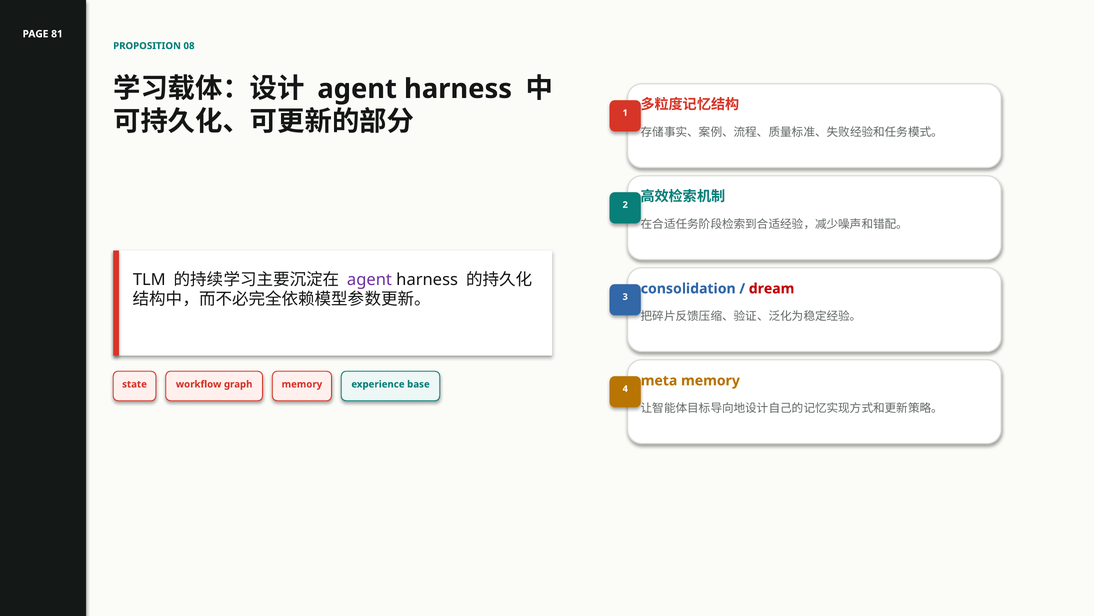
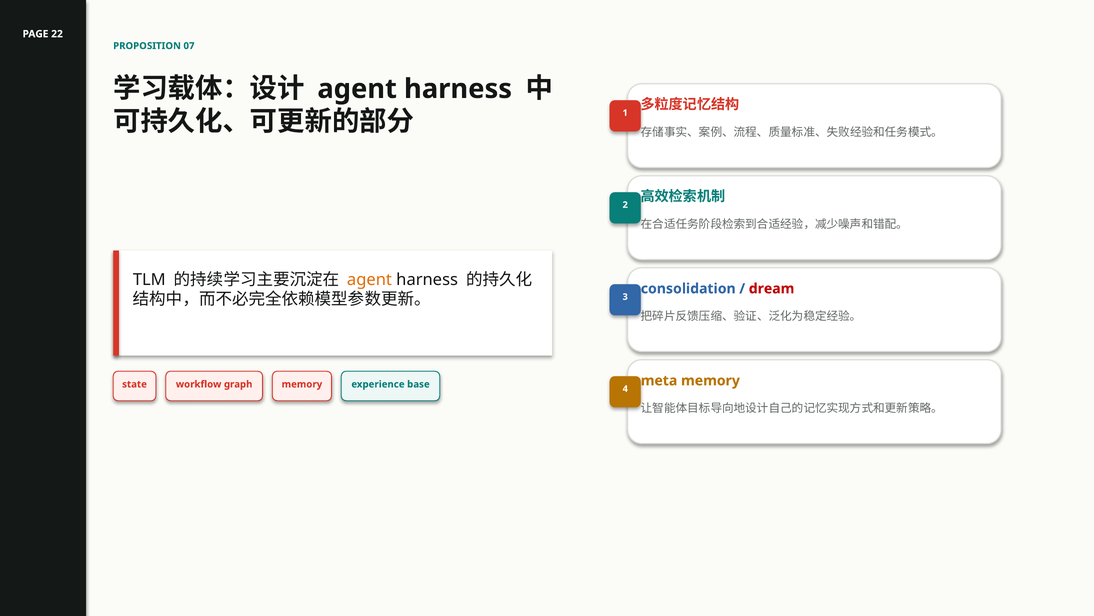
81: 81 -> 22
08: 08 -> 07
agent at (369, 279) colour: purple -> orange
